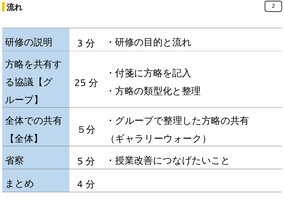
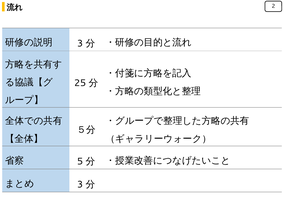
4 at (80, 184): 4 -> 3
